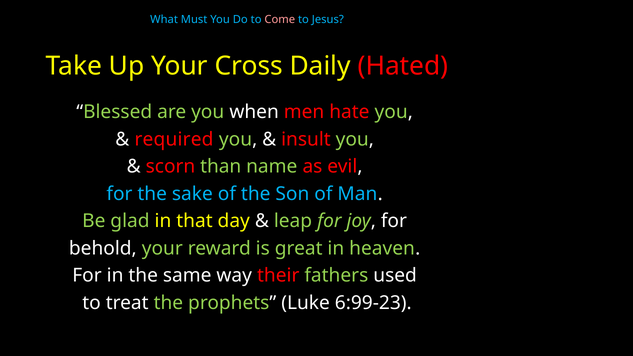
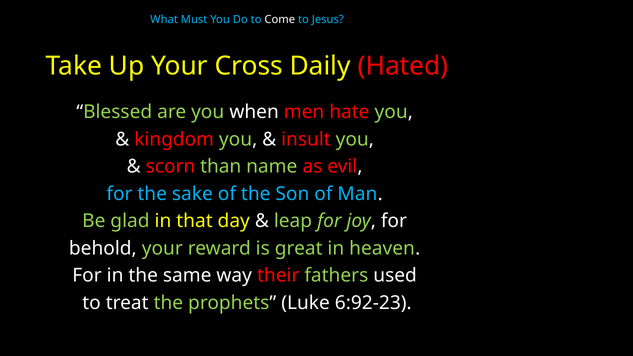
Come colour: pink -> white
required: required -> kingdom
6:99-23: 6:99-23 -> 6:92-23
